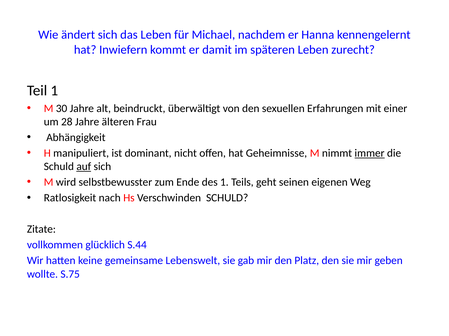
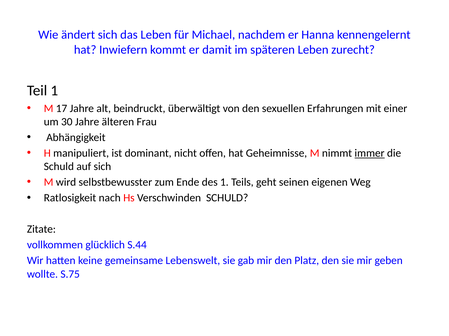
30: 30 -> 17
28: 28 -> 30
auf underline: present -> none
